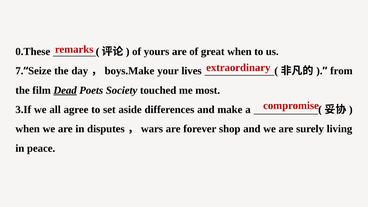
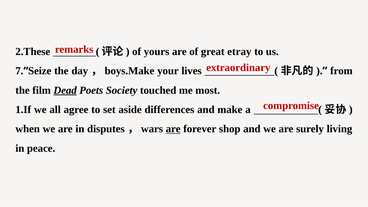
0.These: 0.These -> 2.These
great when: when -> etray
3.If: 3.If -> 1.If
are at (173, 129) underline: none -> present
